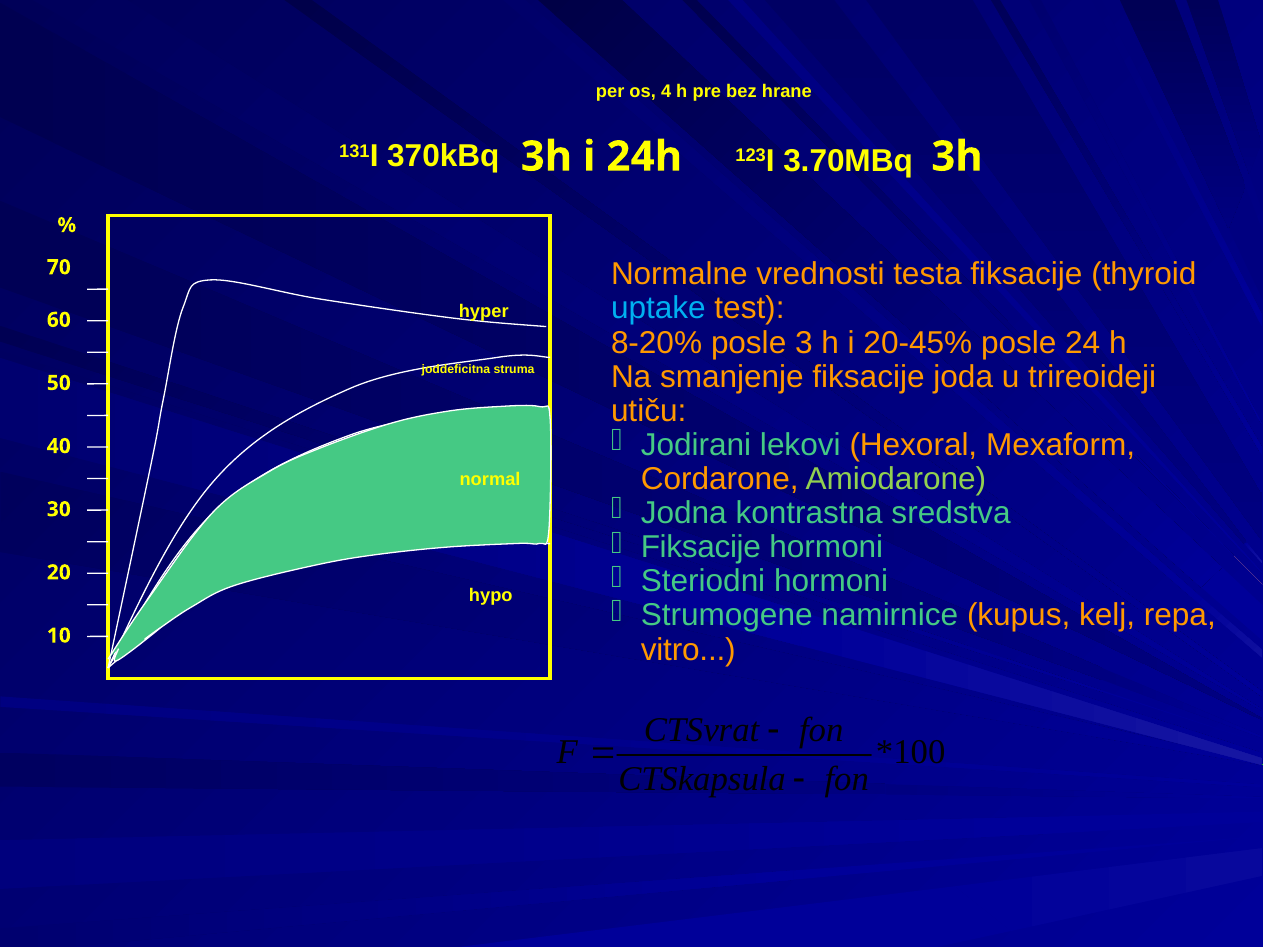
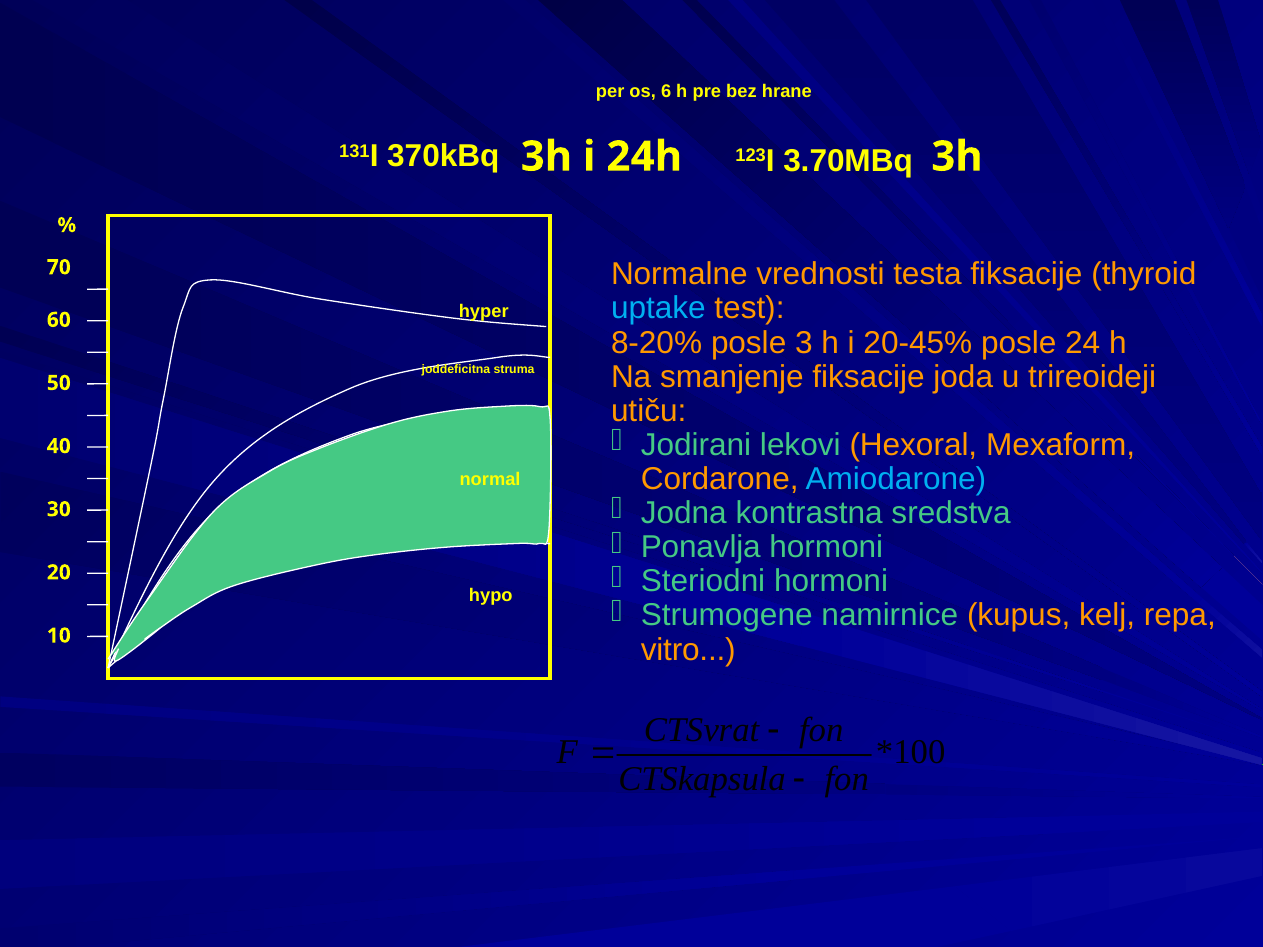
4: 4 -> 6
Amiodarone colour: light green -> light blue
Fiksacije at (701, 547): Fiksacije -> Ponavlja
